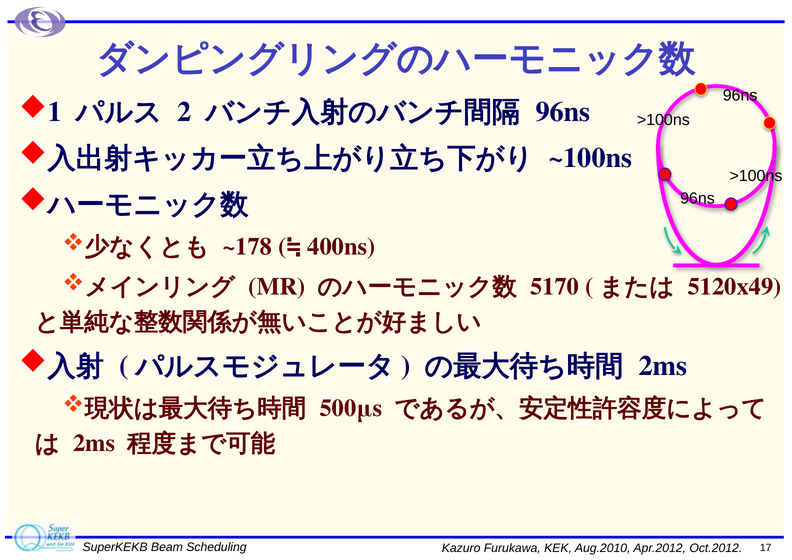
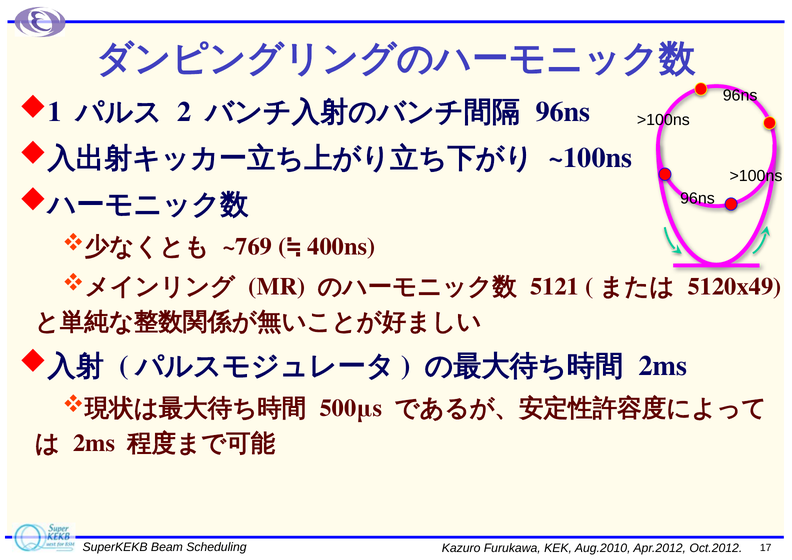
~178: ~178 -> ~769
5170: 5170 -> 5121
